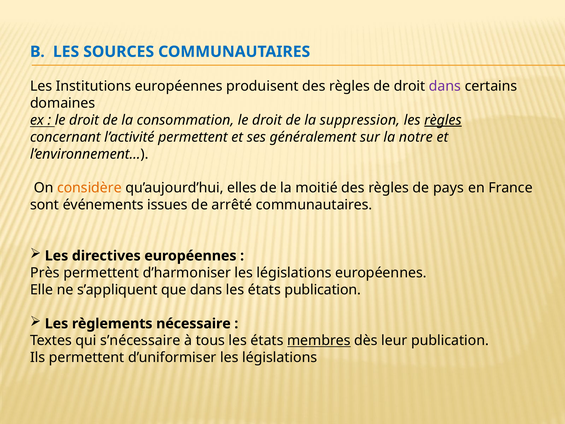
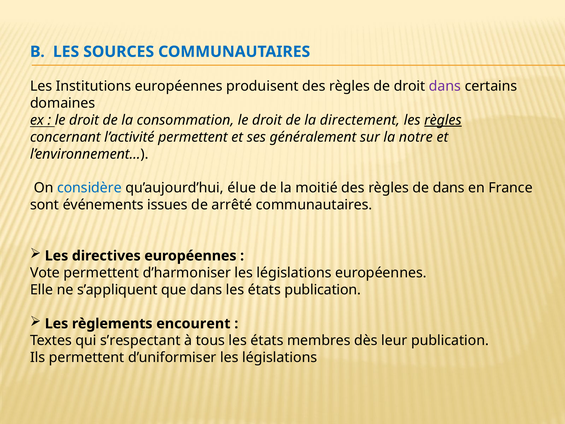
suppression: suppression -> directement
considère colour: orange -> blue
elles: elles -> élue
de pays: pays -> dans
Près: Près -> Vote
nécessaire: nécessaire -> encourent
s’nécessaire: s’nécessaire -> s’respectant
membres underline: present -> none
